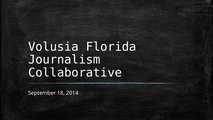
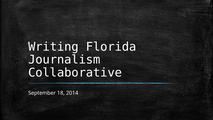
Volusia: Volusia -> Writing
